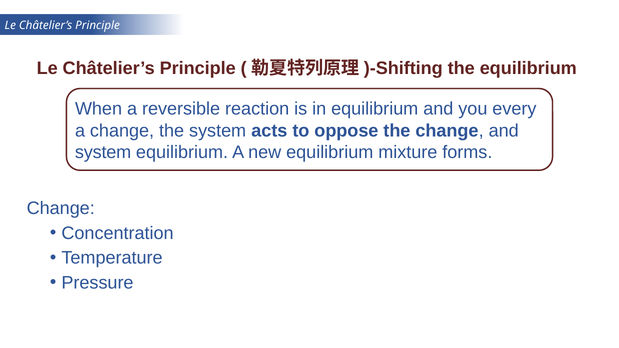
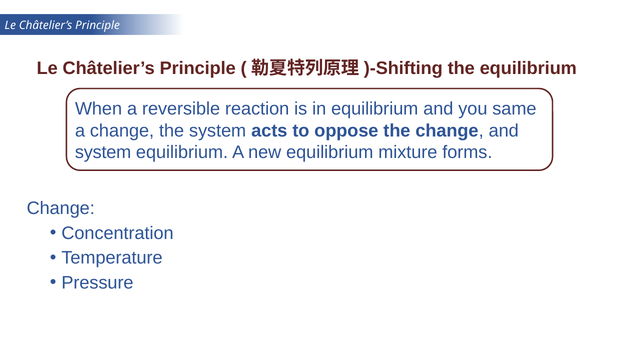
every: every -> same
